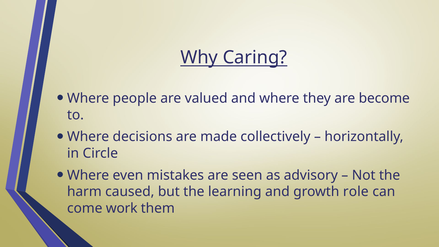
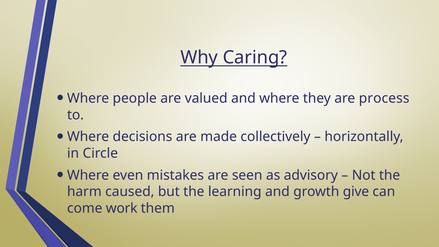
become: become -> process
role: role -> give
